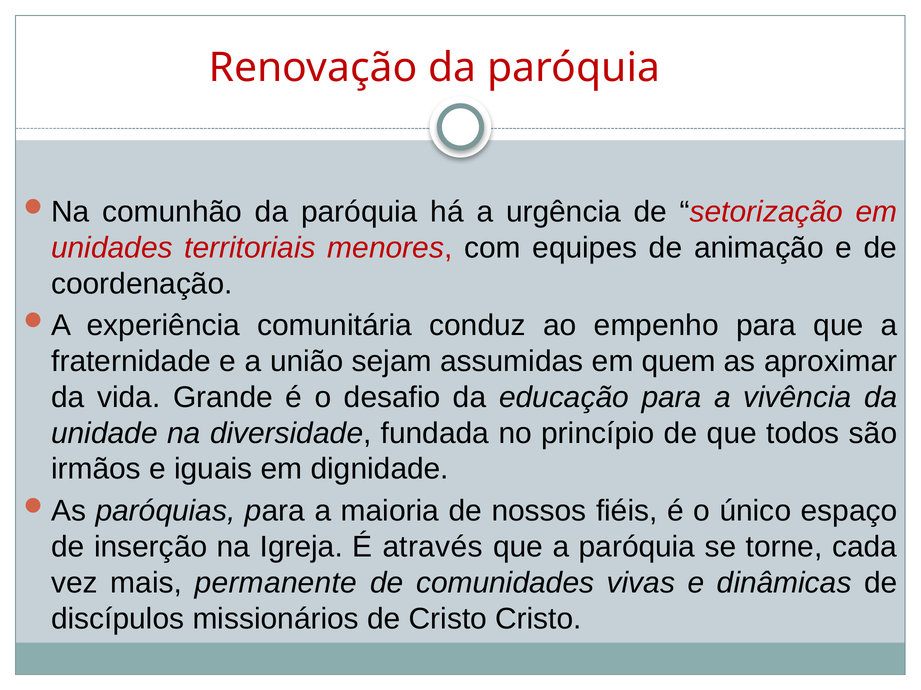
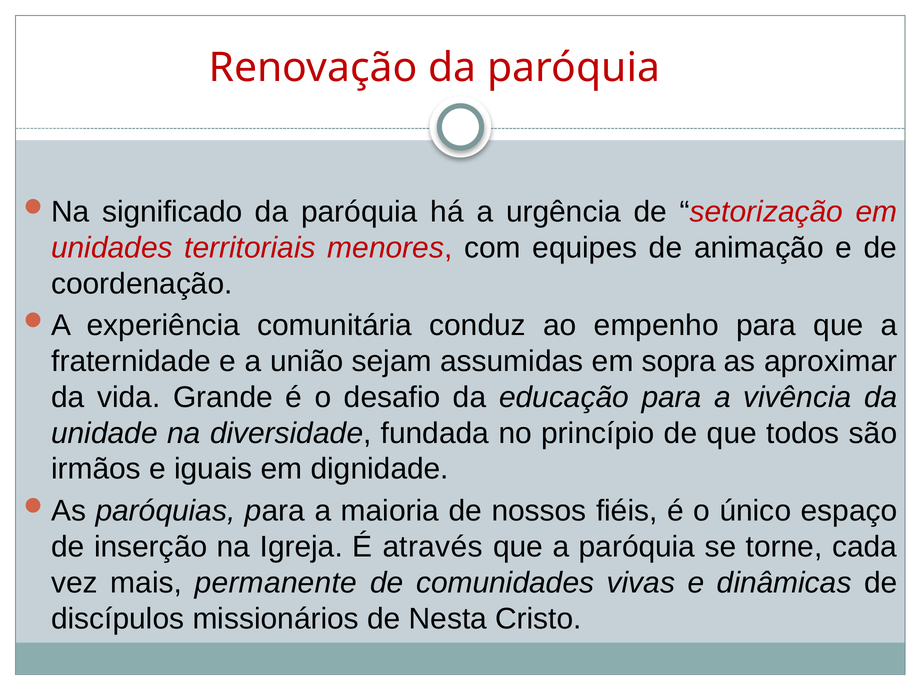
comunhão: comunhão -> significado
quem: quem -> sopra
de Cristo: Cristo -> Nesta
